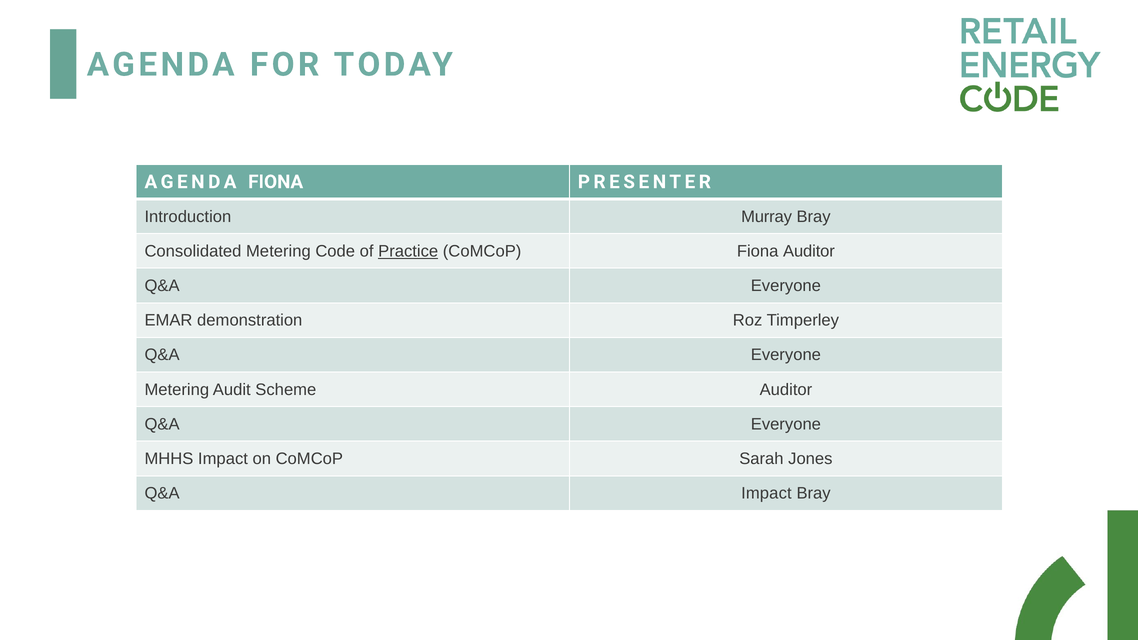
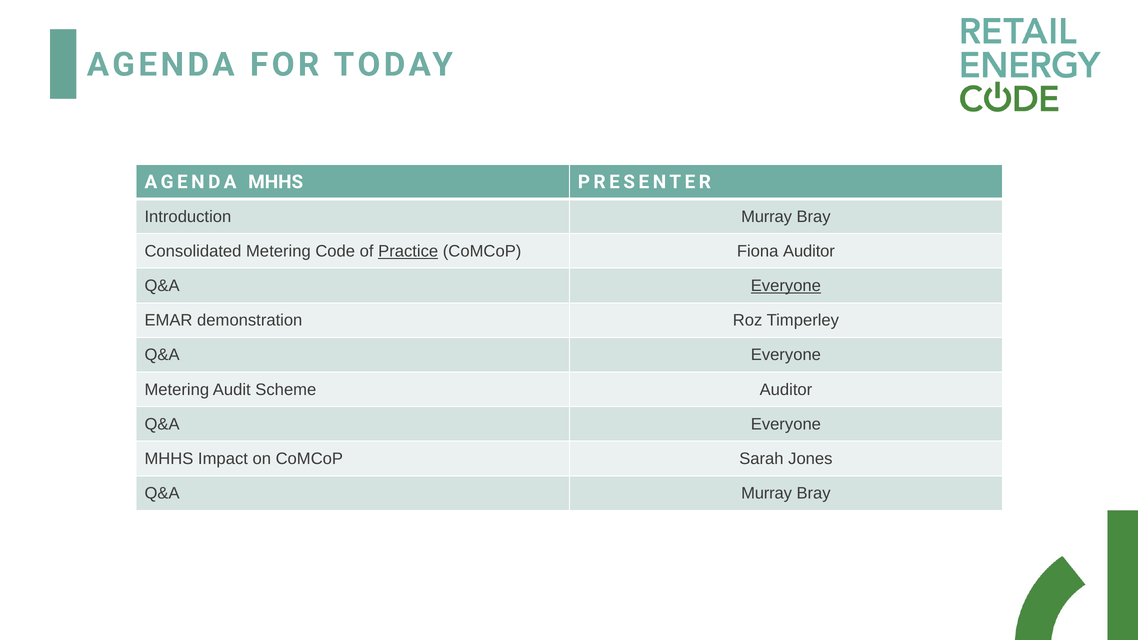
AGENDA FIONA: FIONA -> MHHS
Everyone at (786, 286) underline: none -> present
Q&A Impact: Impact -> Murray
